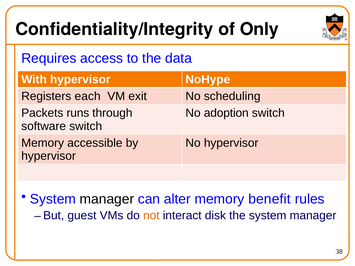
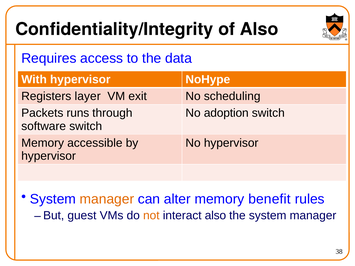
of Only: Only -> Also
each: each -> layer
manager at (107, 199) colour: black -> orange
interact disk: disk -> also
